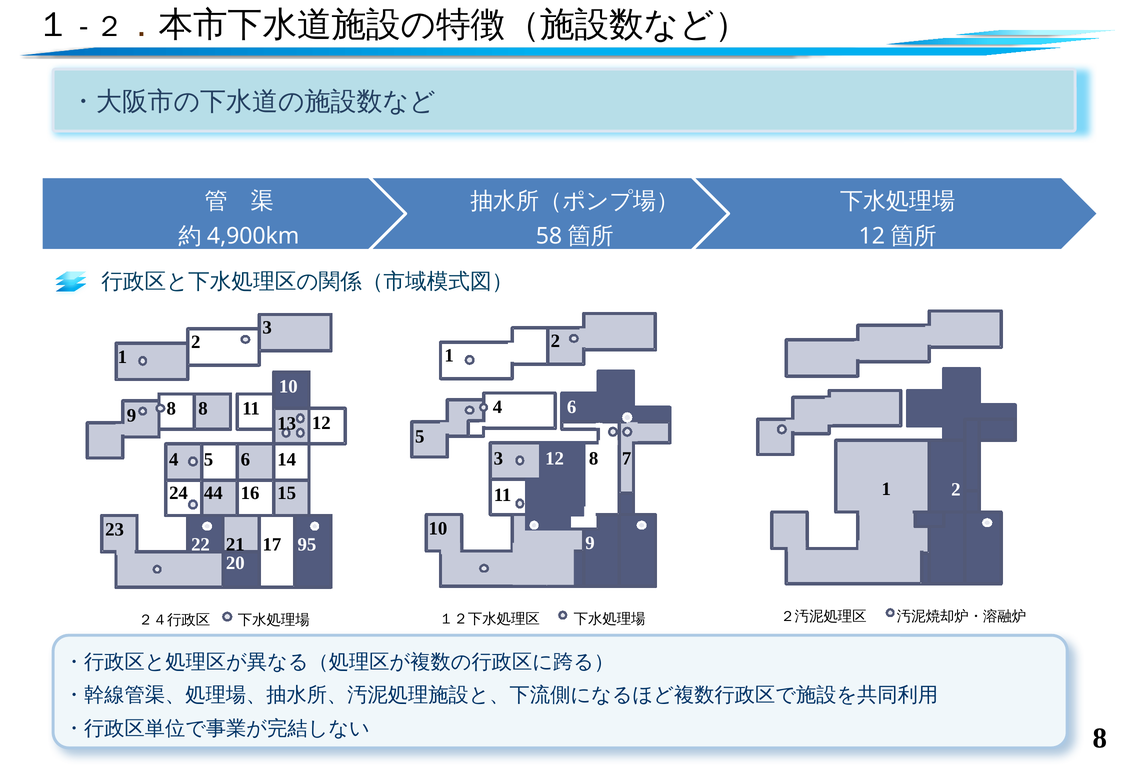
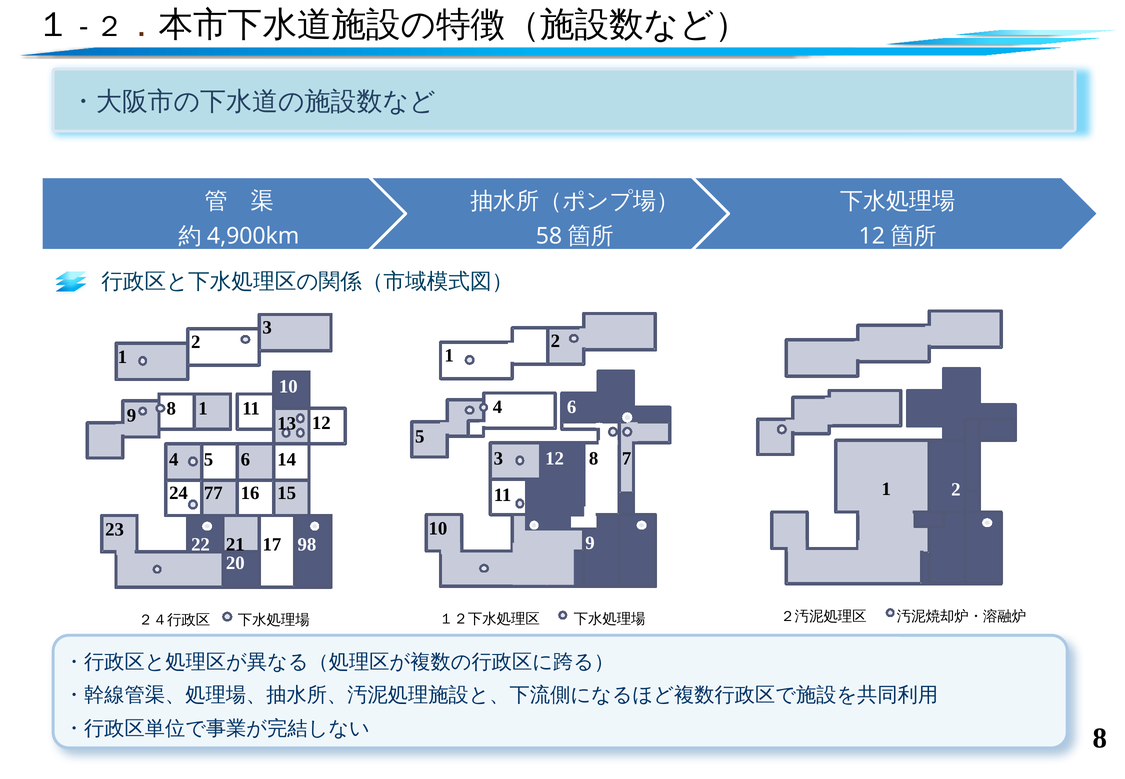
8 8: 8 -> 1
44: 44 -> 77
95: 95 -> 98
